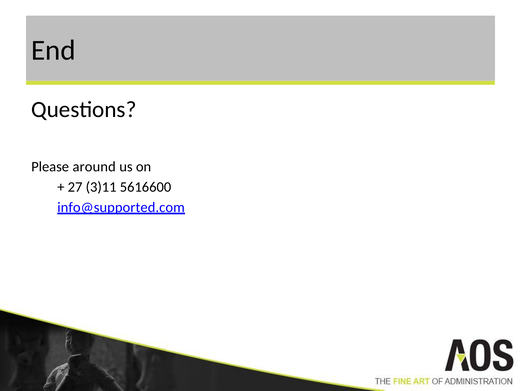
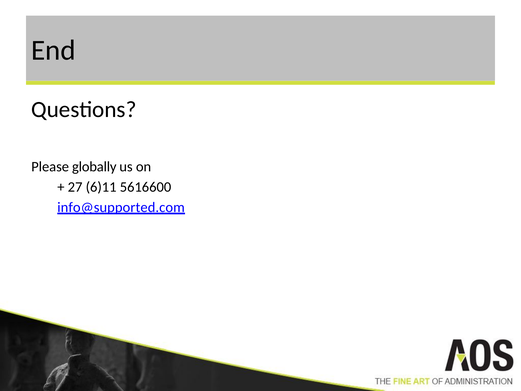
around: around -> globally
3)11: 3)11 -> 6)11
